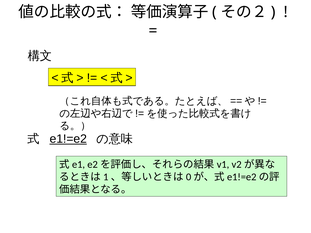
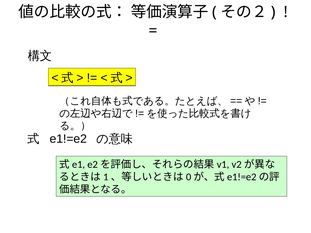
e1!=e2 underline: present -> none
